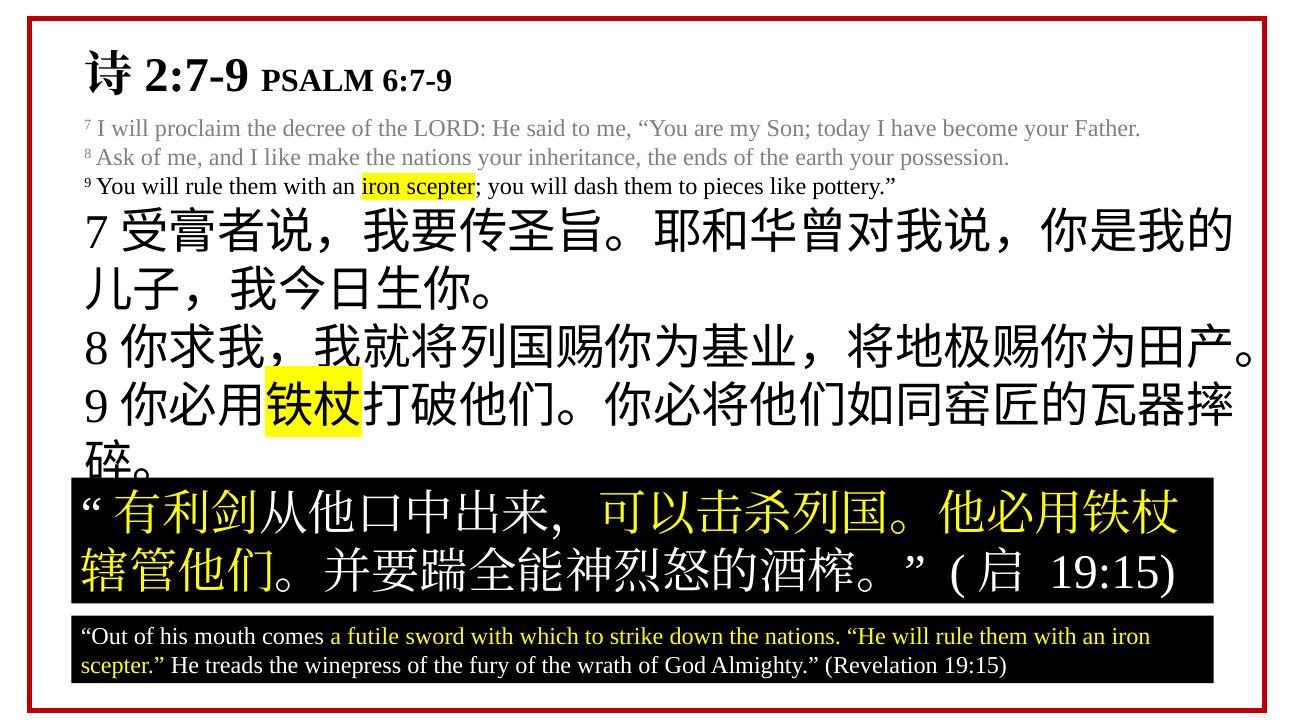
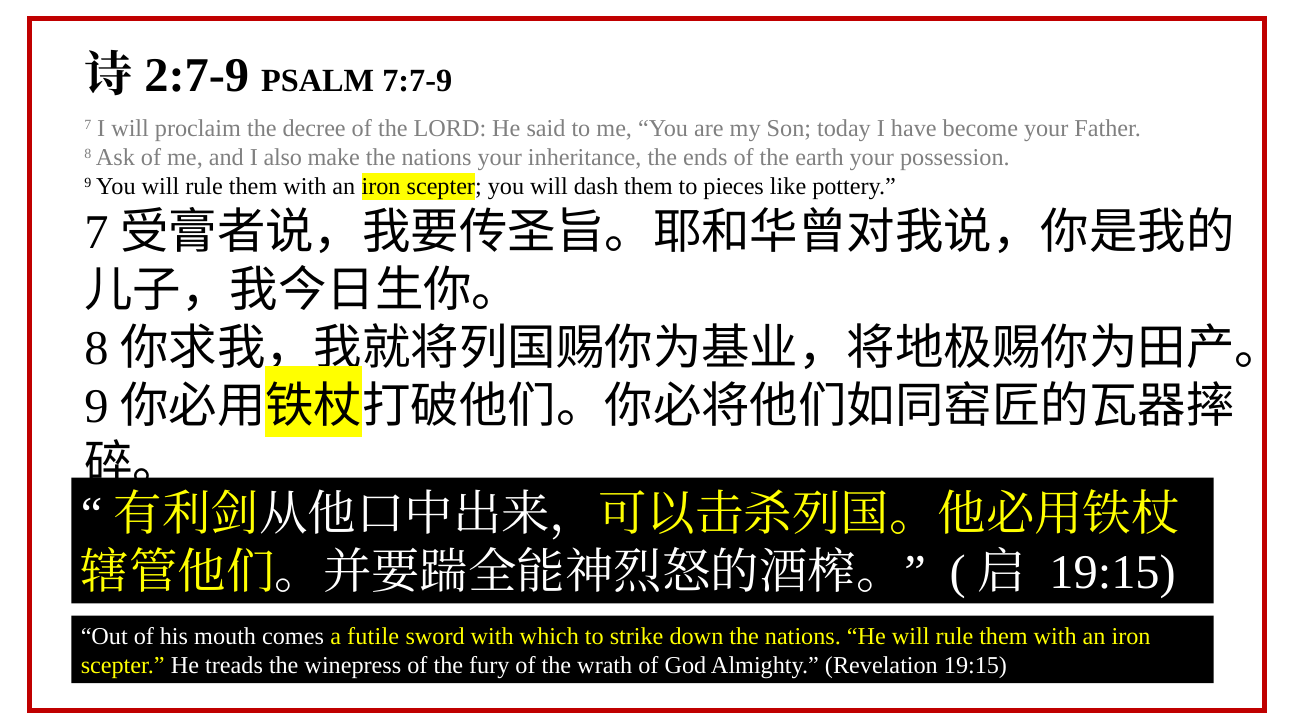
6:7-9: 6:7-9 -> 7:7-9
I like: like -> also
